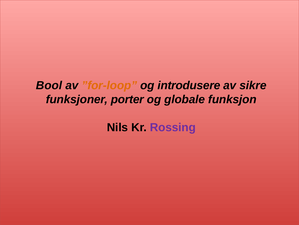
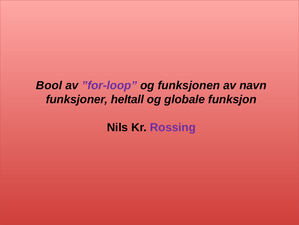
”for-loop colour: orange -> purple
introdusere: introdusere -> funksjonen
sikre: sikre -> navn
porter: porter -> heltall
